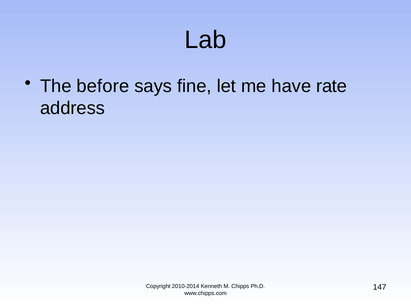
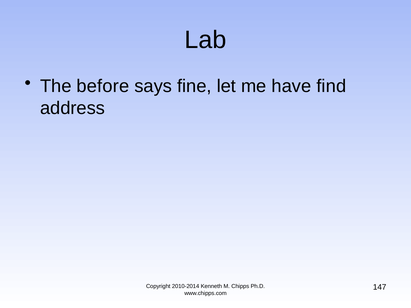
rate: rate -> find
